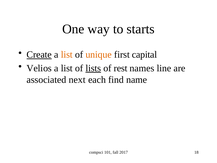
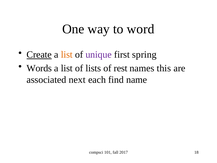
starts: starts -> word
unique colour: orange -> purple
capital: capital -> spring
Velios: Velios -> Words
lists underline: present -> none
line: line -> this
